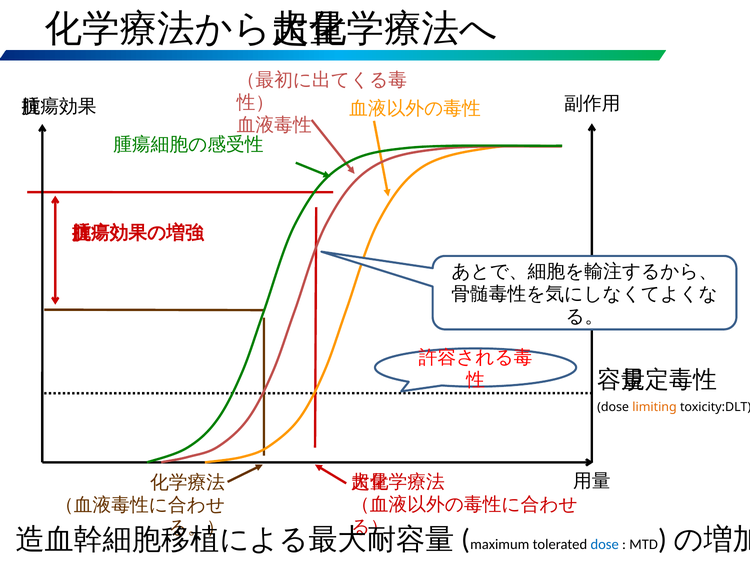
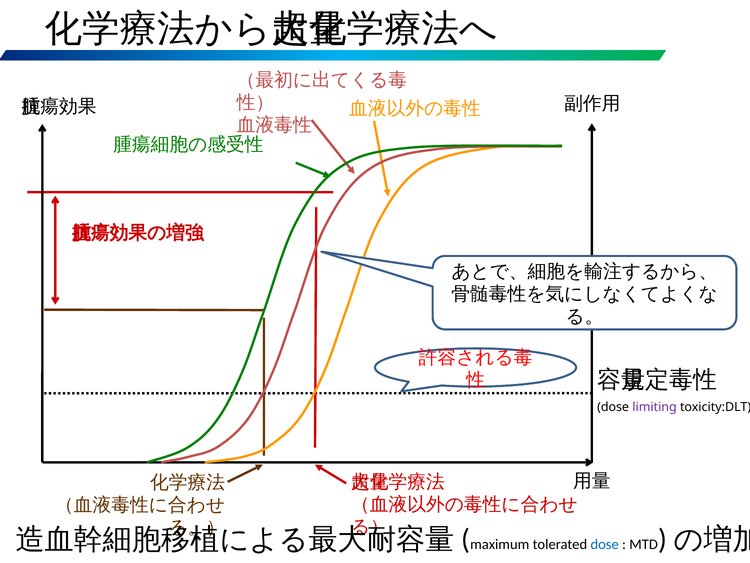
limiting colour: orange -> purple
